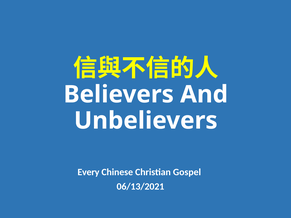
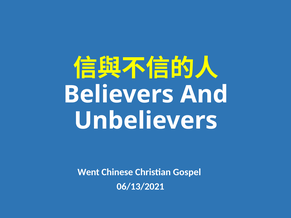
Every: Every -> Went
